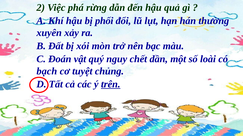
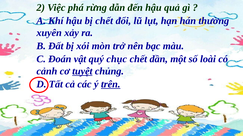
bị phối: phối -> chết
nguy: nguy -> chục
bạch: bạch -> cảnh
tuyệt underline: none -> present
